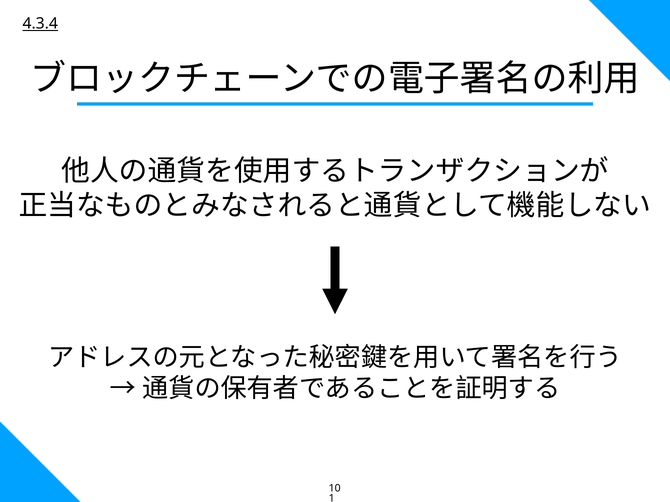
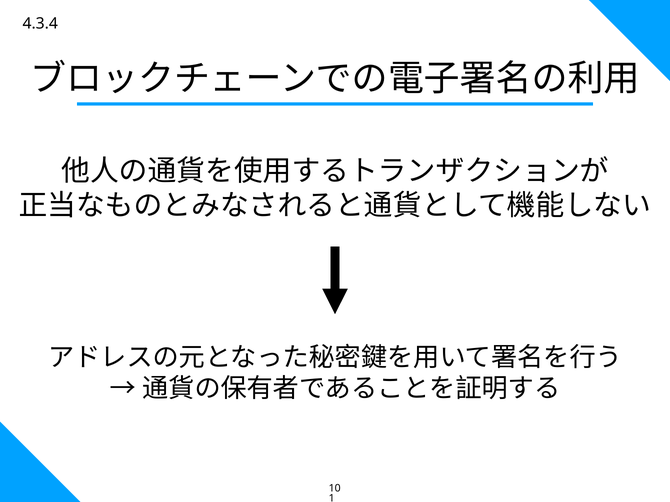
4.3.4 underline: present -> none
